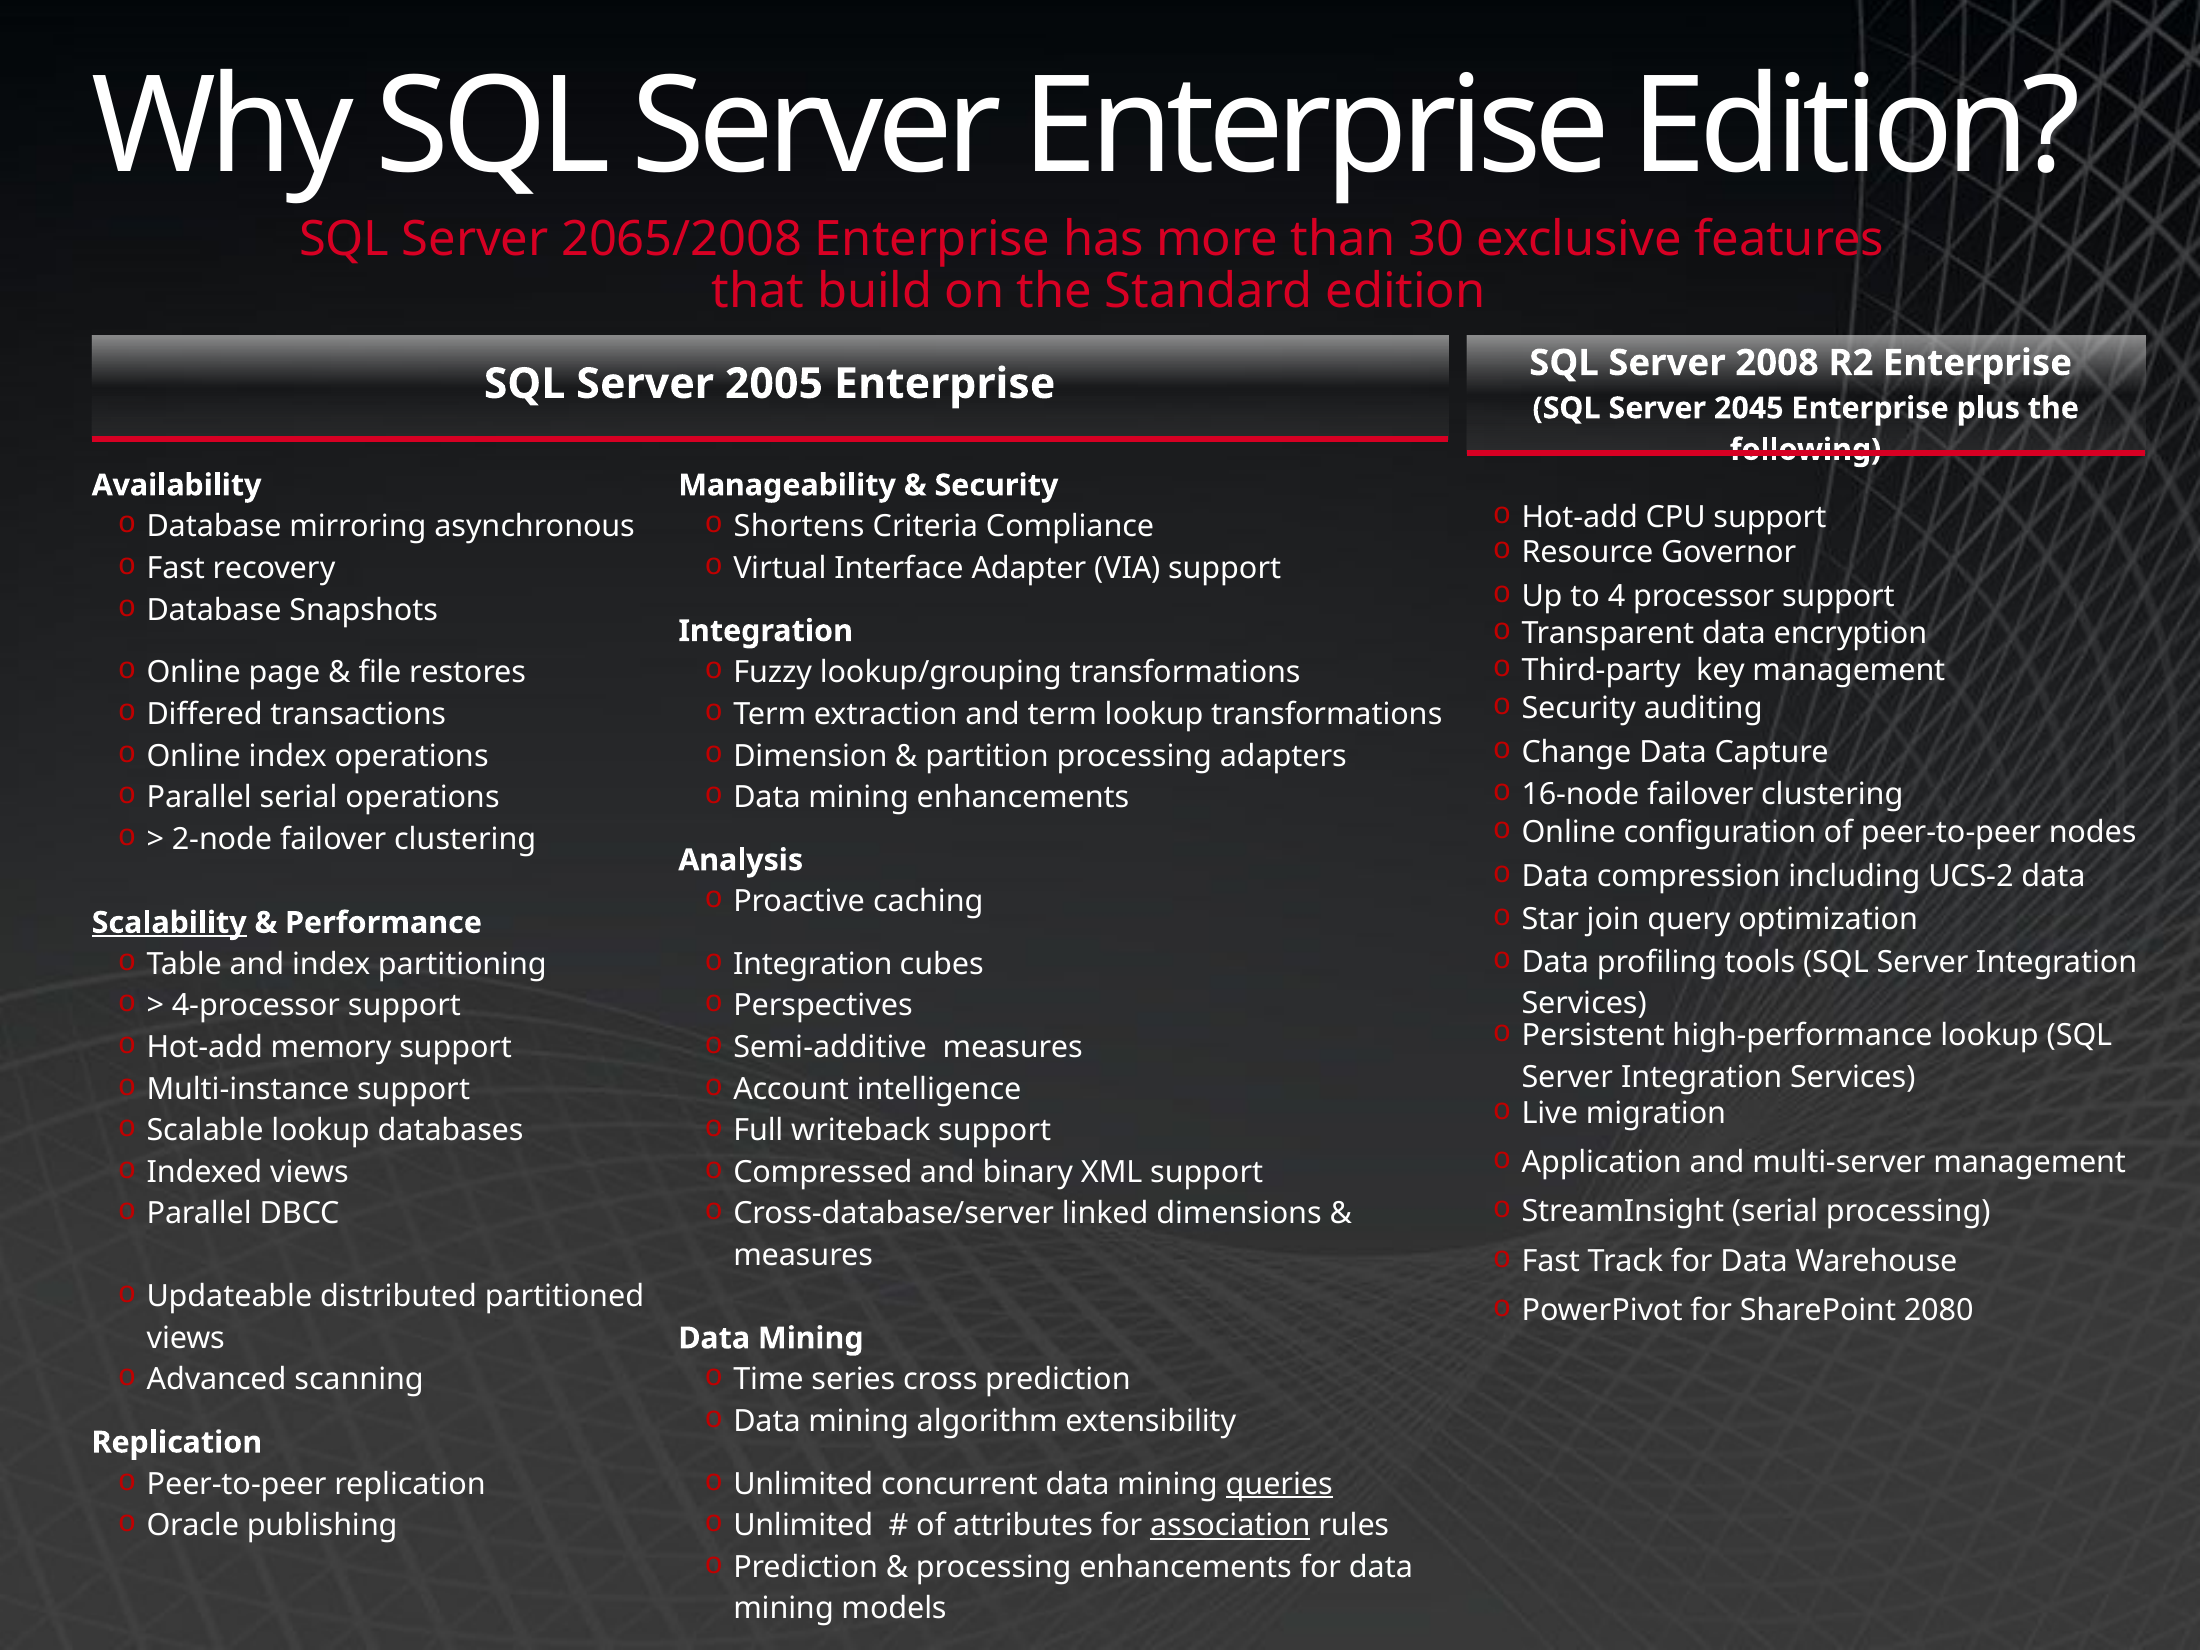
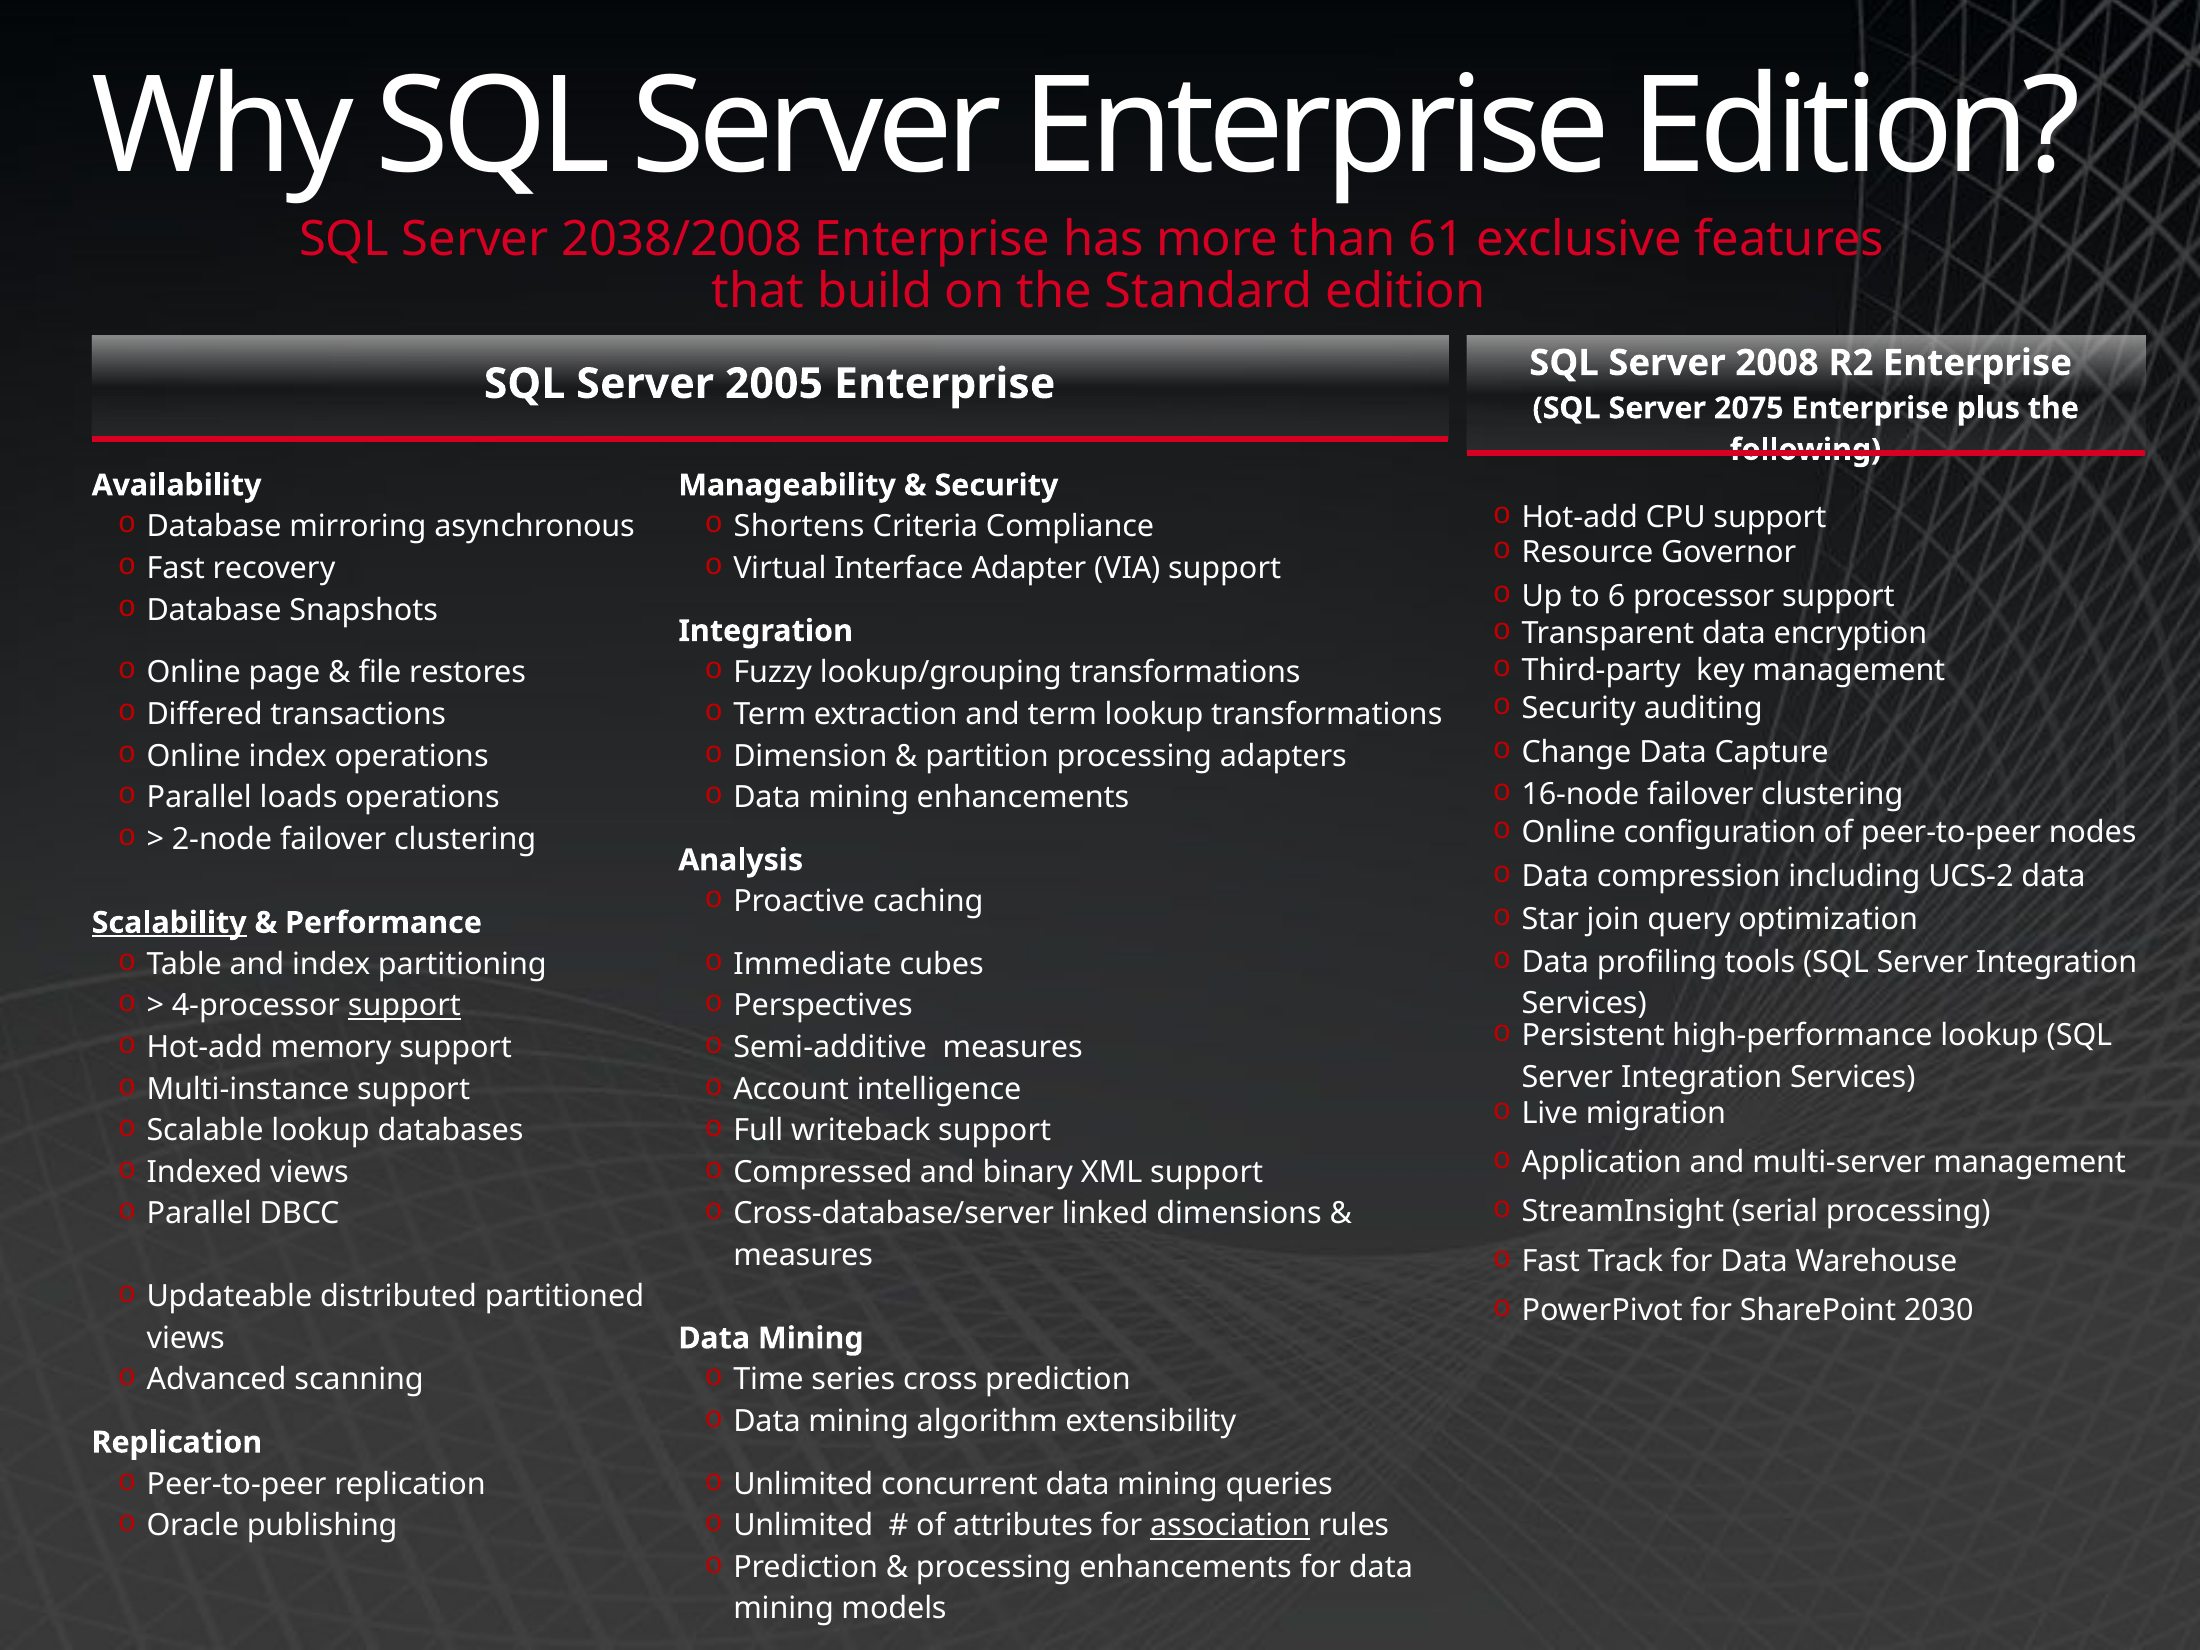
2065/2008: 2065/2008 -> 2038/2008
30: 30 -> 61
2045: 2045 -> 2075
4: 4 -> 6
Parallel serial: serial -> loads
Integration at (813, 964): Integration -> Immediate
support at (404, 1006) underline: none -> present
2080: 2080 -> 2030
queries underline: present -> none
